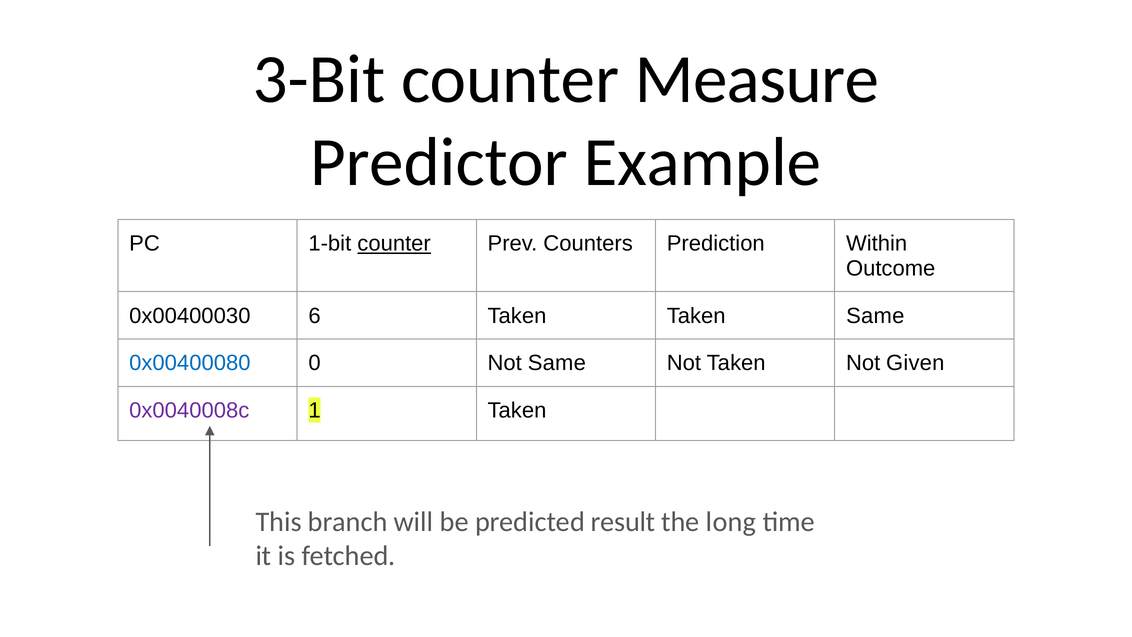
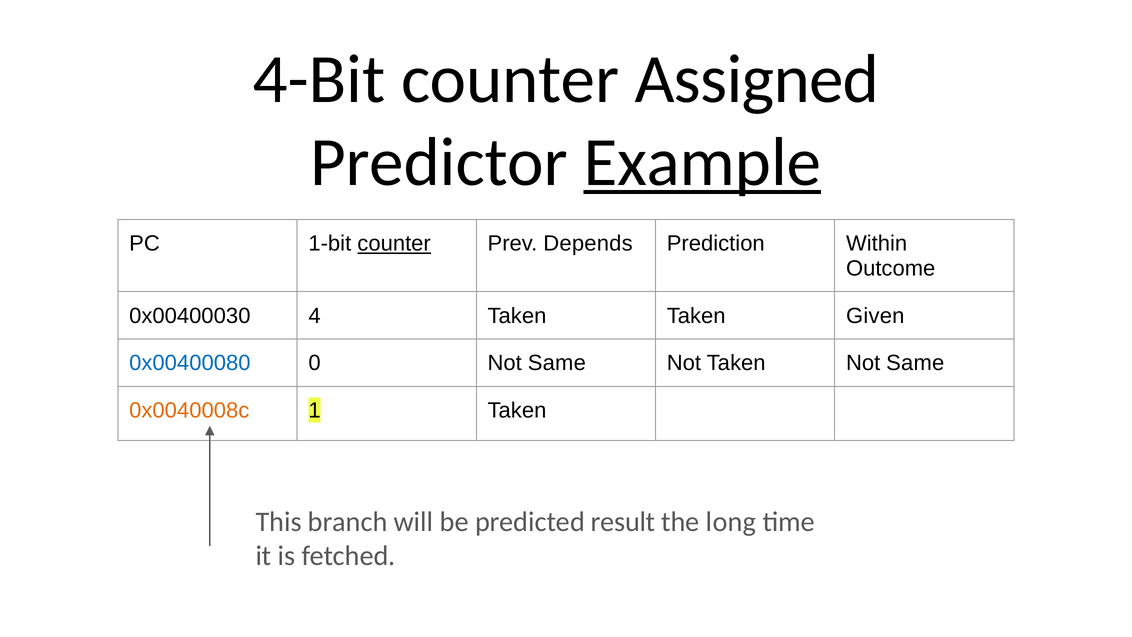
3-Bit: 3-Bit -> 4-Bit
Measure: Measure -> Assigned
Example underline: none -> present
Counters: Counters -> Depends
6: 6 -> 4
Taken Same: Same -> Given
Taken Not Given: Given -> Same
0x0040008c colour: purple -> orange
